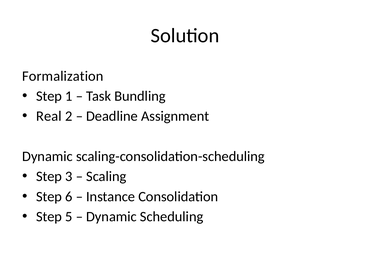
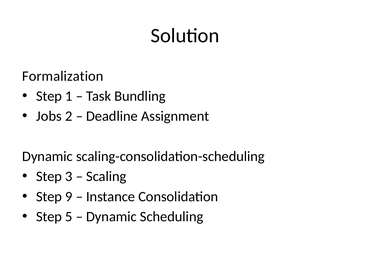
Real: Real -> Jobs
6: 6 -> 9
